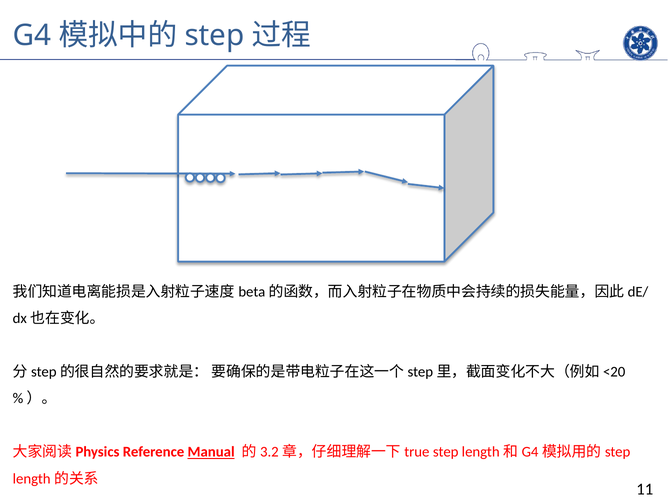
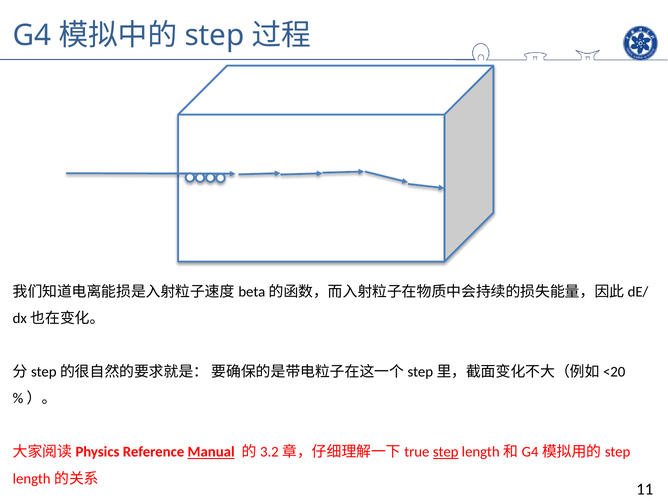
step at (446, 452) underline: none -> present
